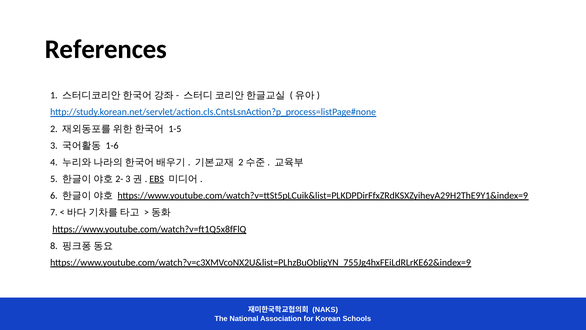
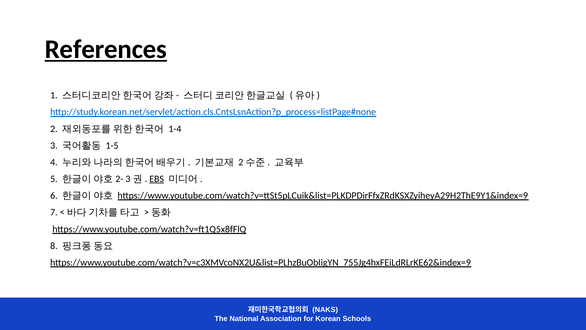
References underline: none -> present
1-5: 1-5 -> 1-4
1-6: 1-6 -> 1-5
